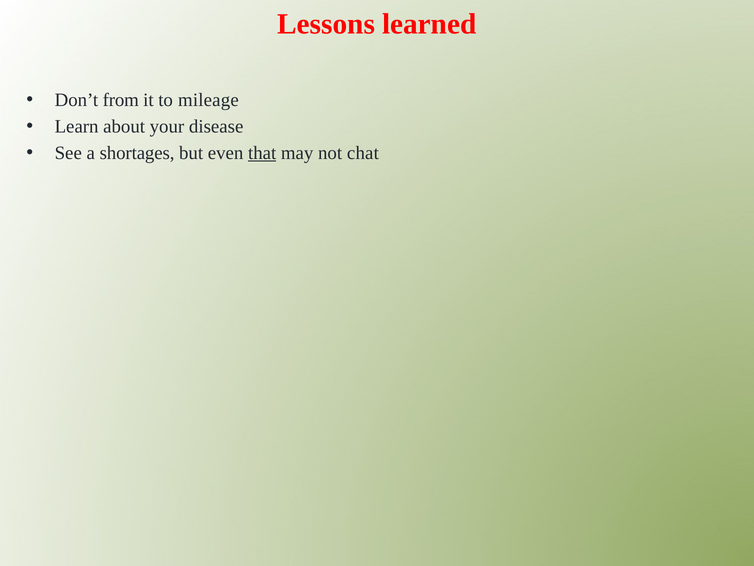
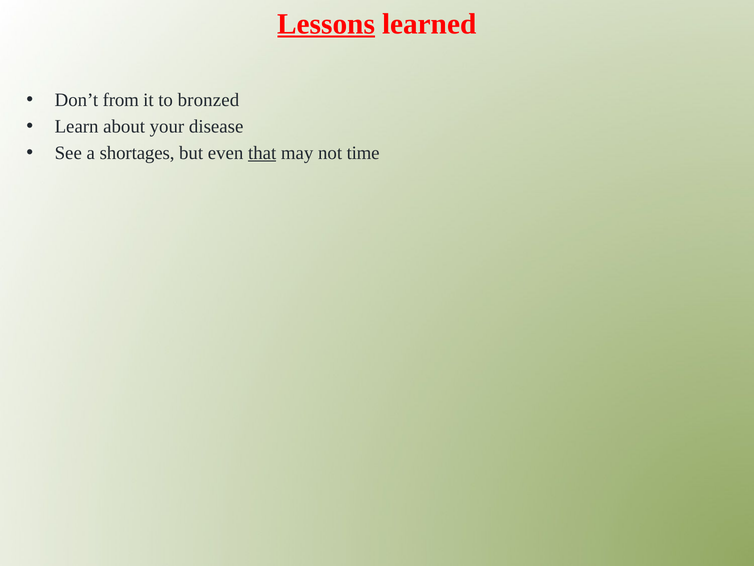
Lessons underline: none -> present
mileage: mileage -> bronzed
chat: chat -> time
